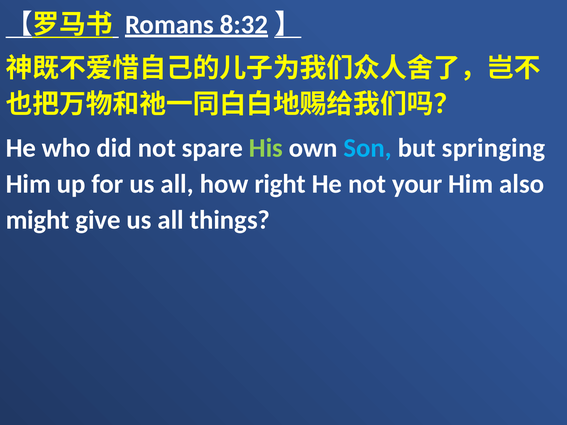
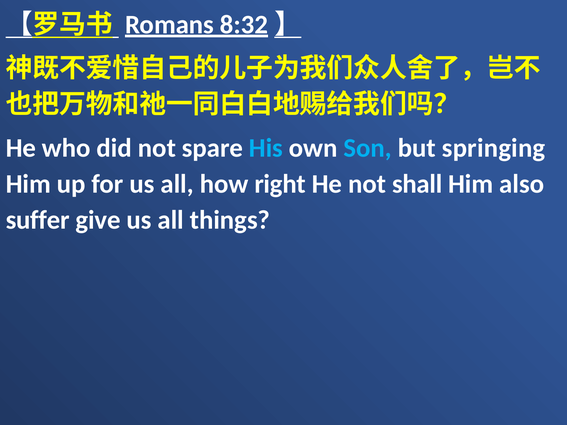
His colour: light green -> light blue
your: your -> shall
might: might -> suffer
